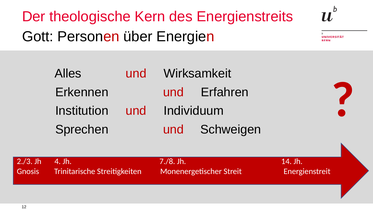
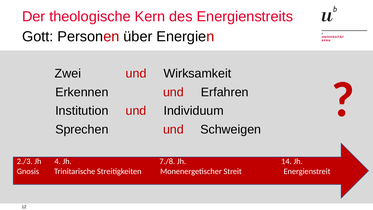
Alles: Alles -> Zwei
